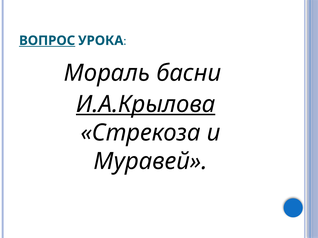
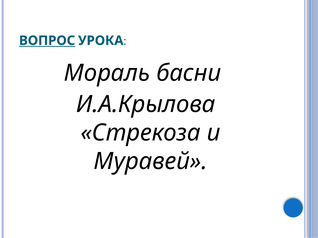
И.А.Крылова underline: present -> none
